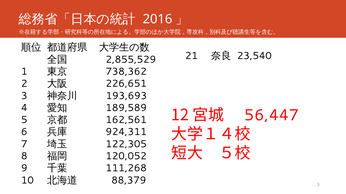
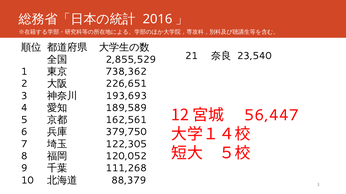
924,311: 924,311 -> 379,750
